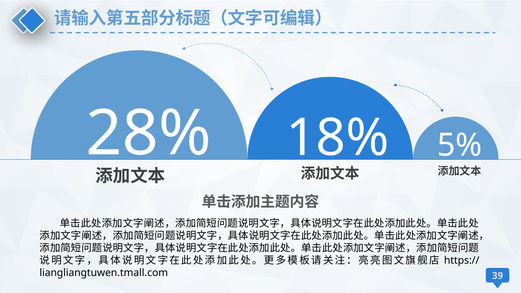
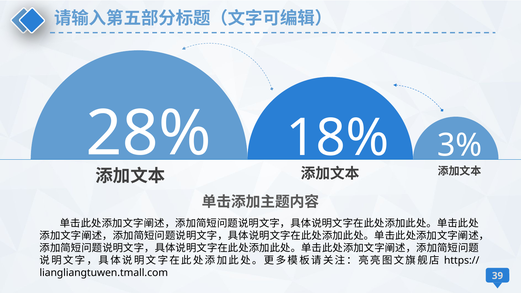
5%: 5% -> 3%
